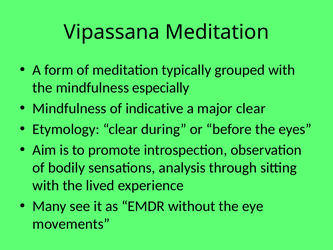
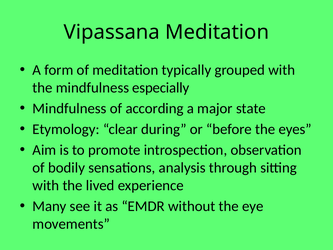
indicative: indicative -> according
major clear: clear -> state
